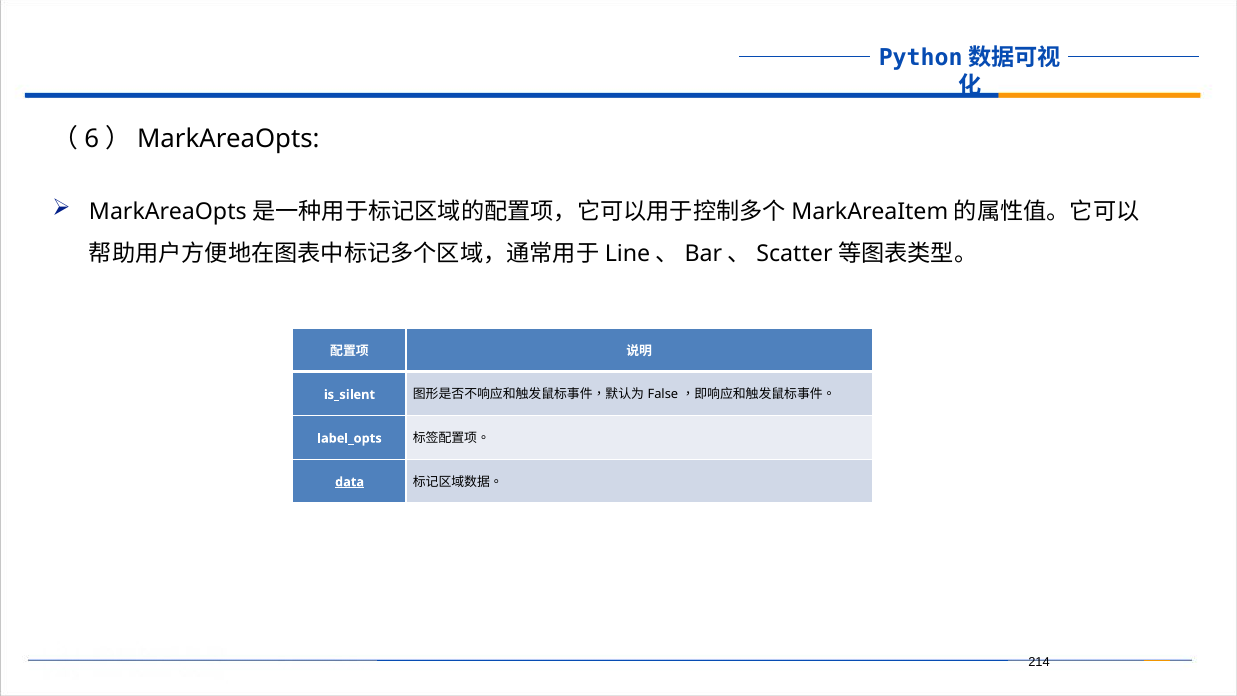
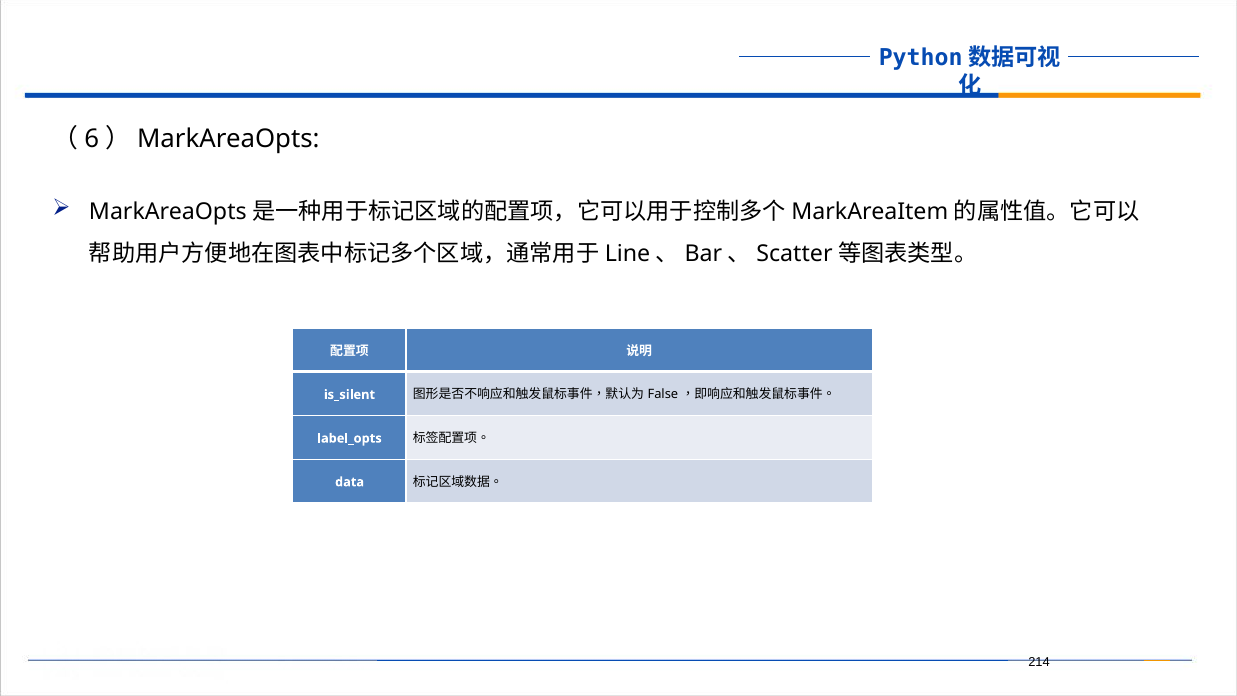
data underline: present -> none
